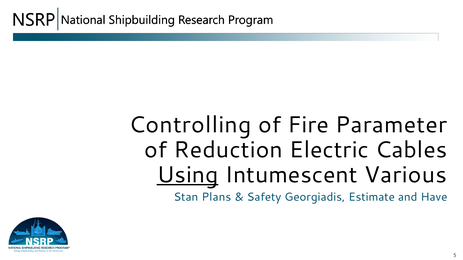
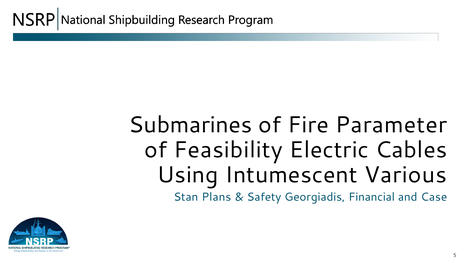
Controlling: Controlling -> Submarines
Reduction: Reduction -> Feasibility
Using underline: present -> none
Estimate: Estimate -> Financial
Have: Have -> Case
